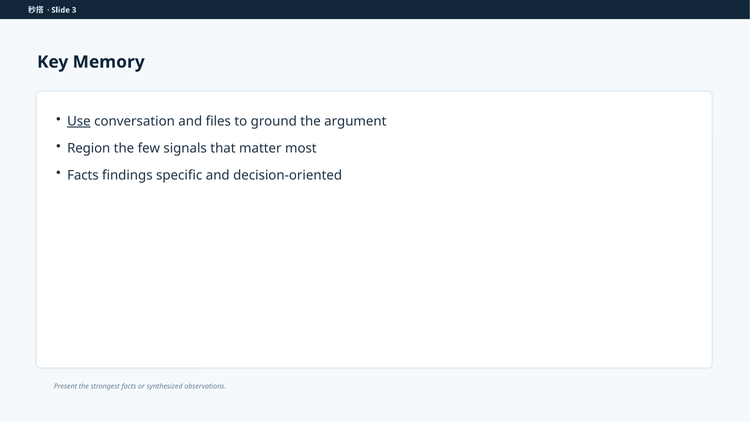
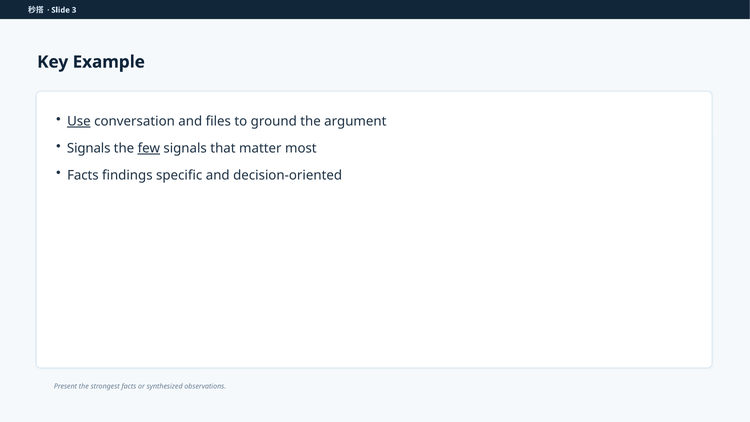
Memory: Memory -> Example
Region at (89, 148): Region -> Signals
few underline: none -> present
